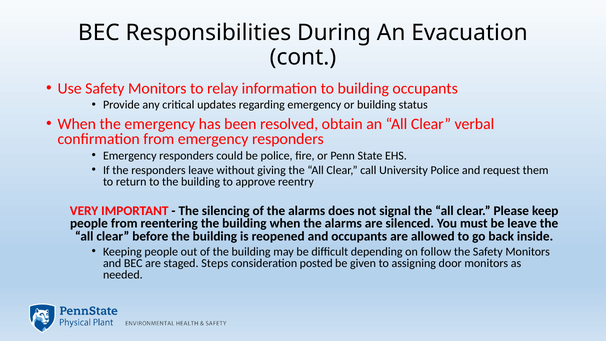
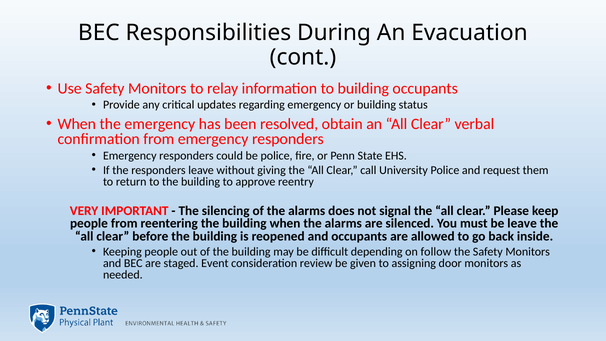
Steps: Steps -> Event
posted: posted -> review
